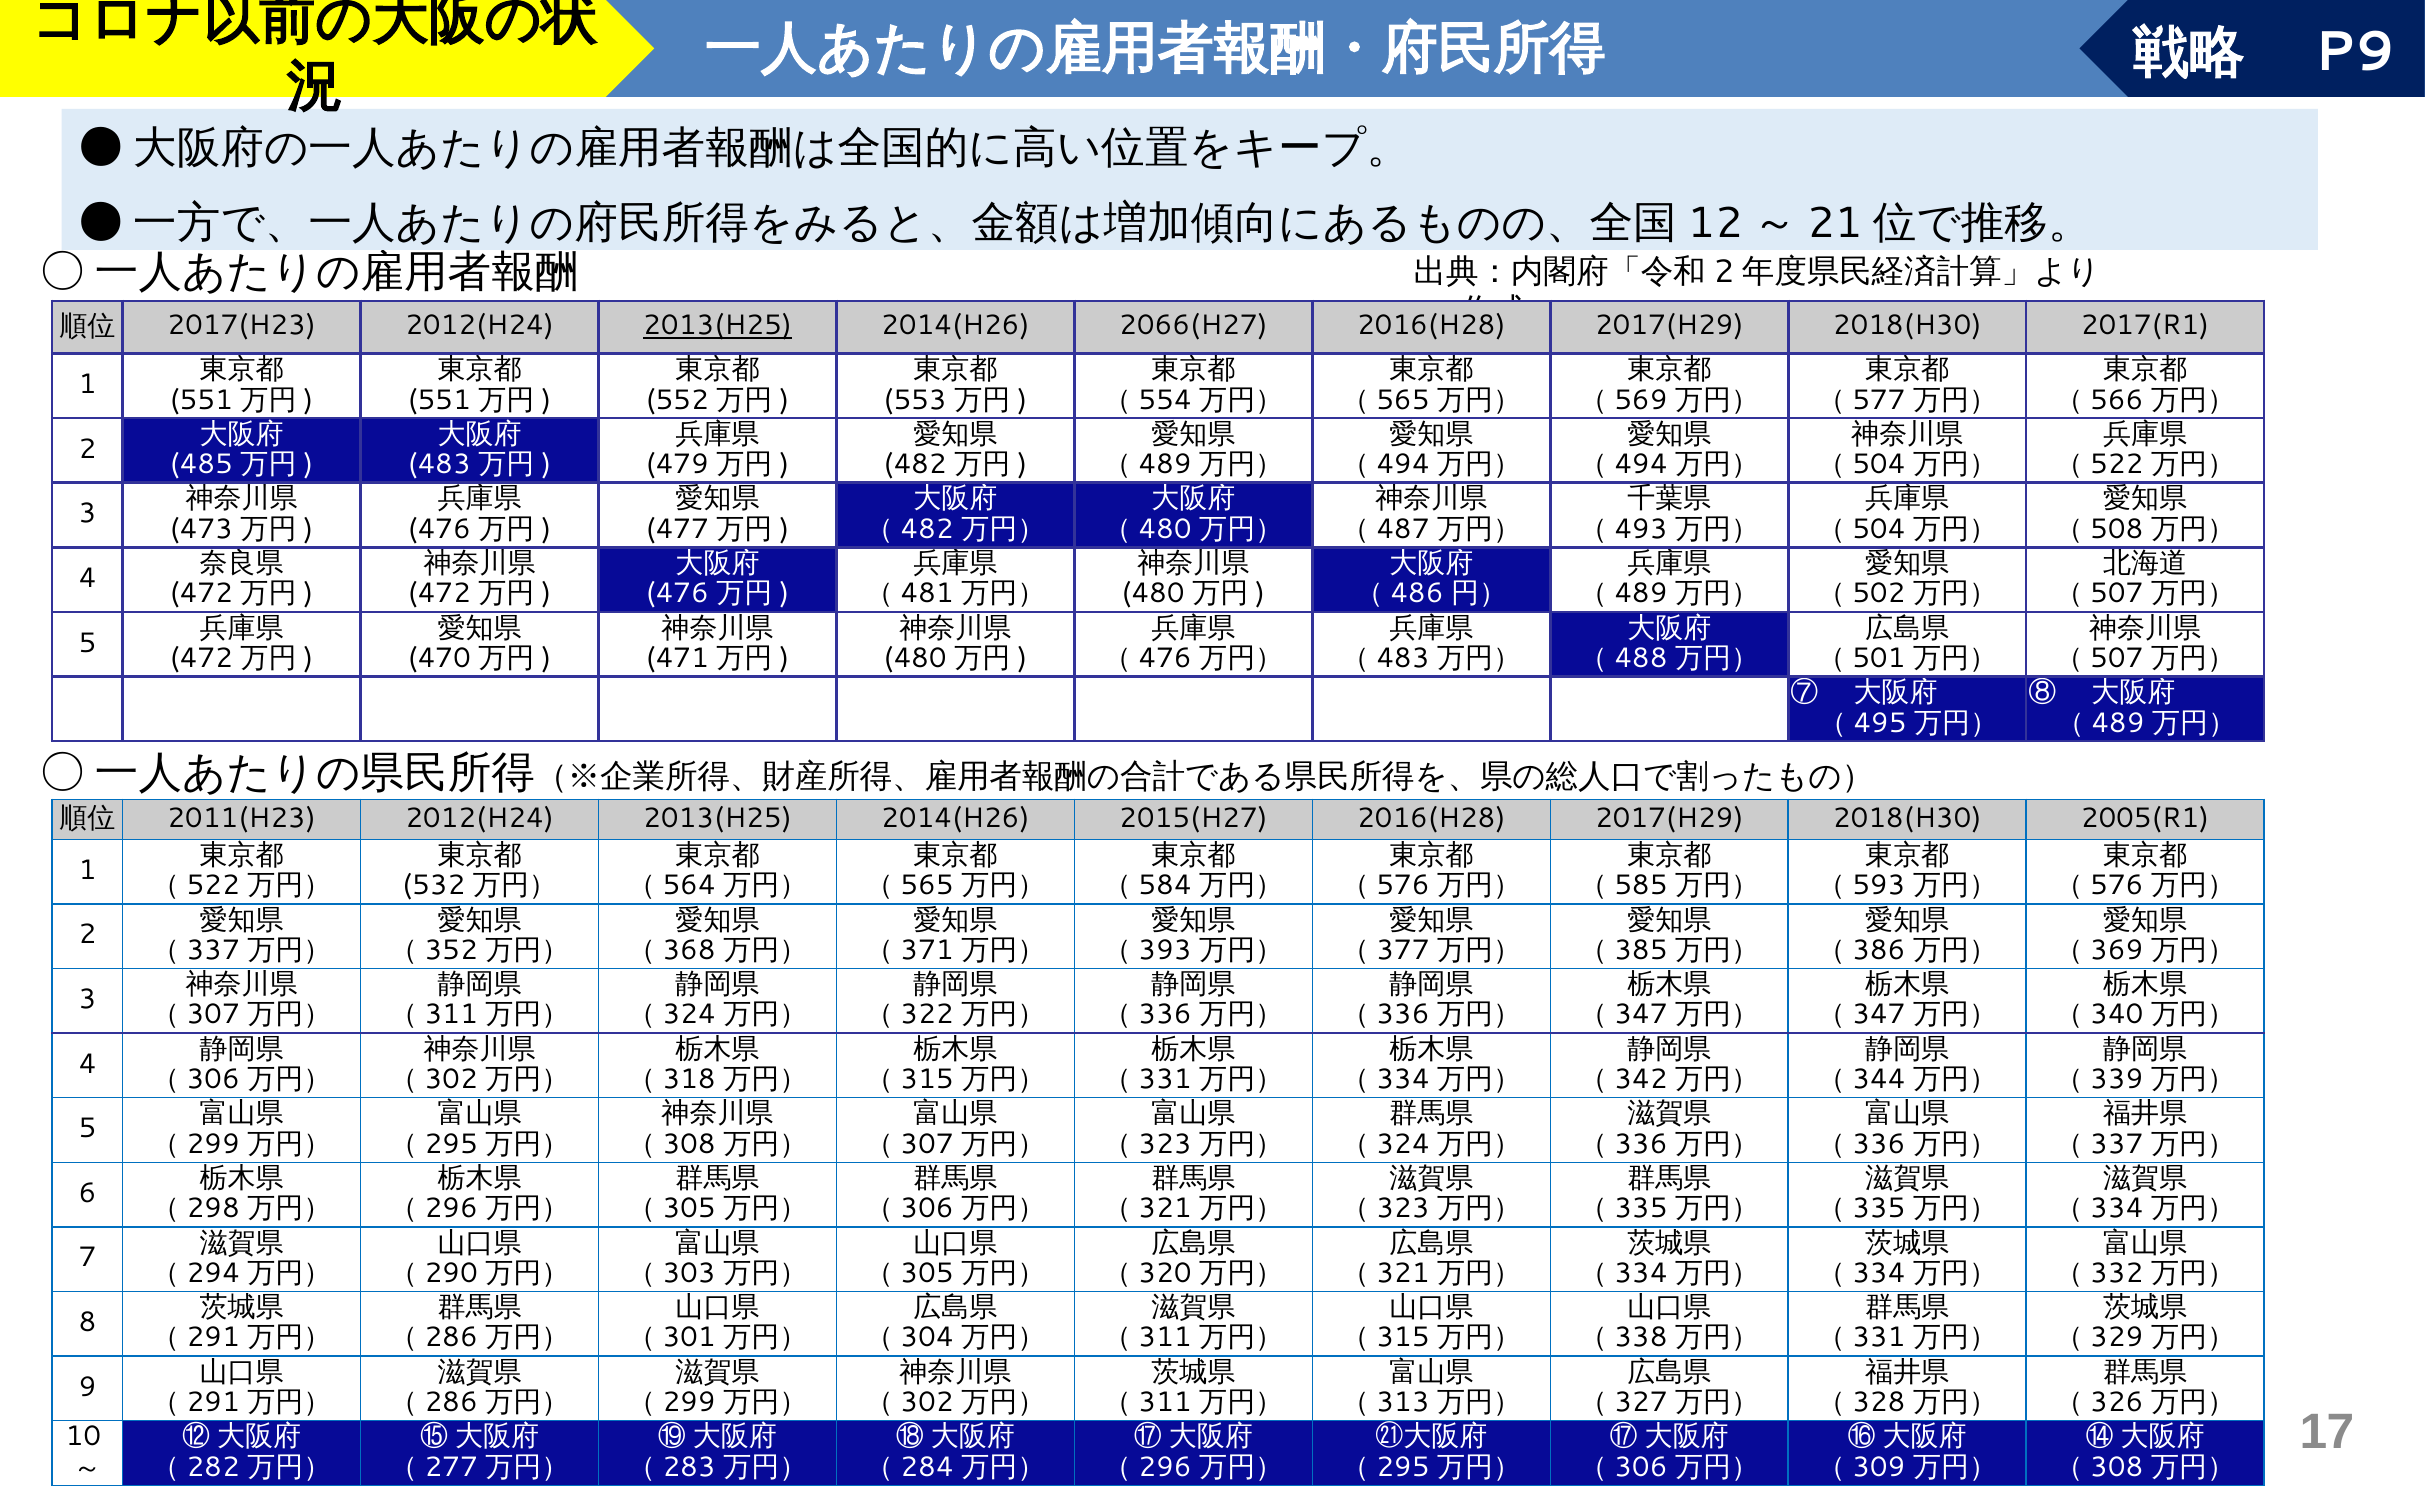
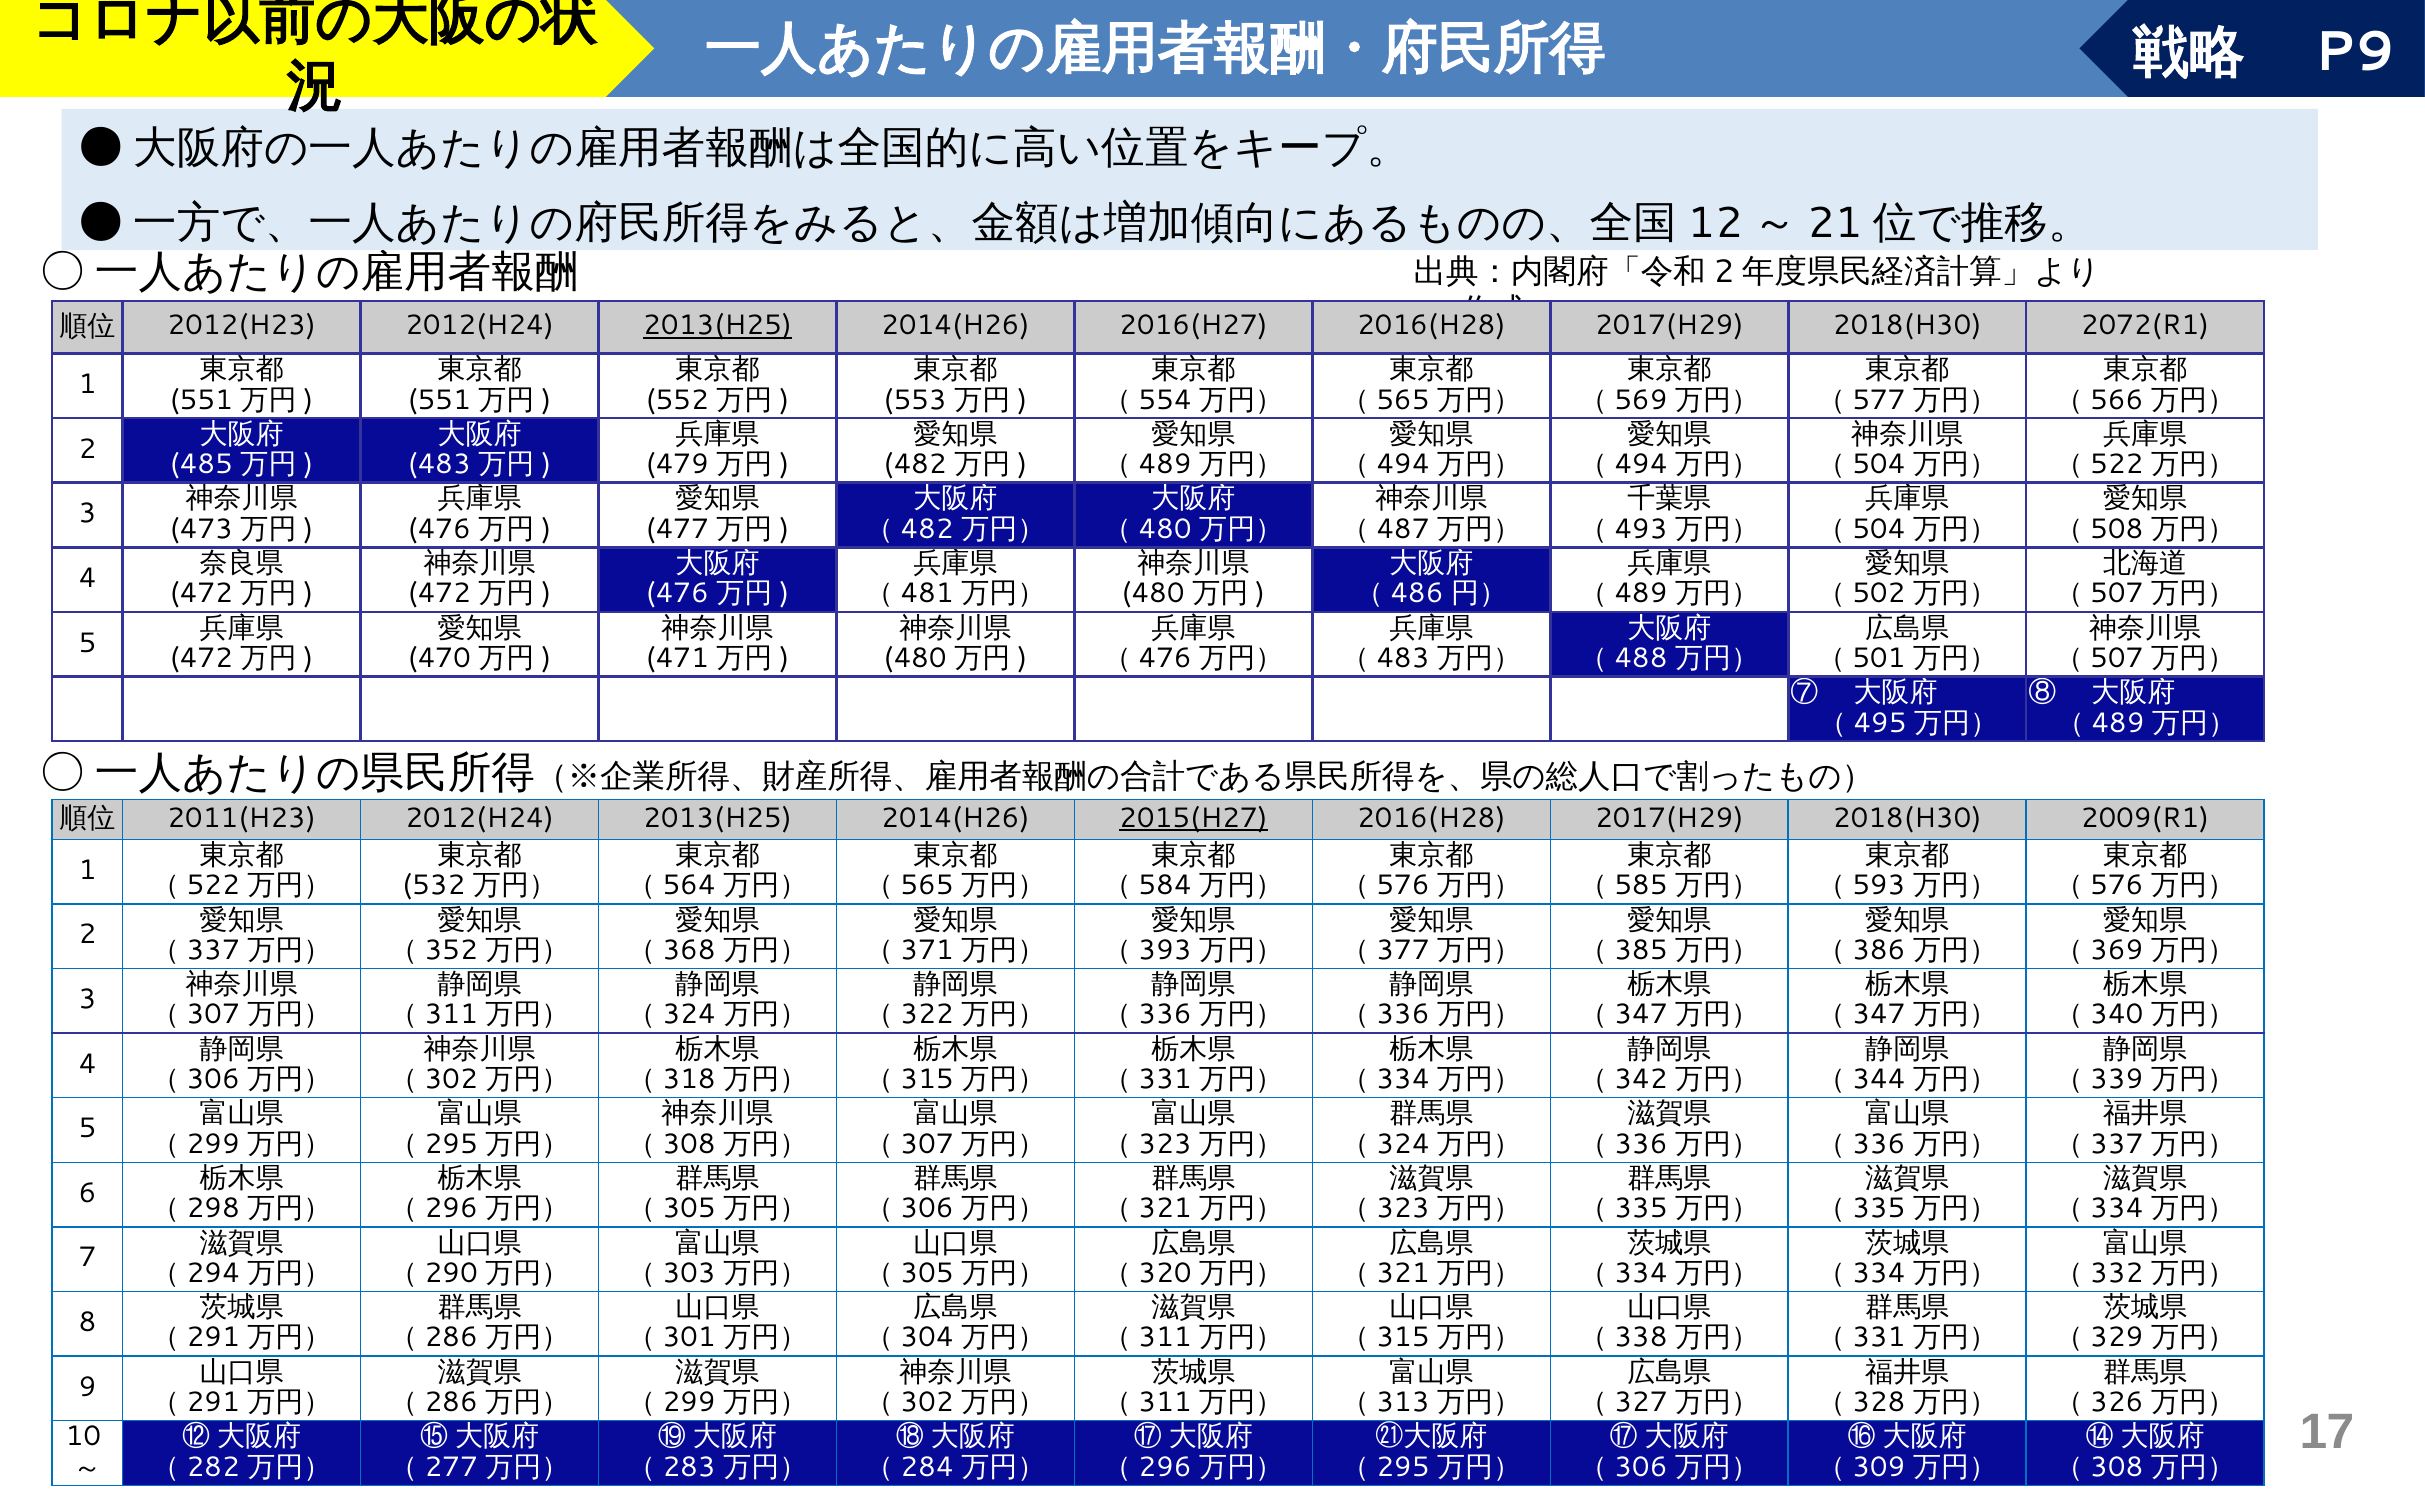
2017(H23: 2017(H23 -> 2012(H23
2066(H27: 2066(H27 -> 2016(H27
2017(R1: 2017(R1 -> 2072(R1
2015(H27 underline: none -> present
2005(R1: 2005(R1 -> 2009(R1
